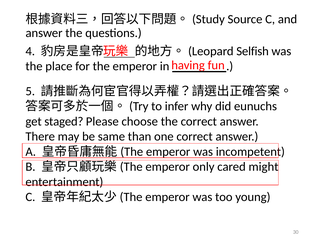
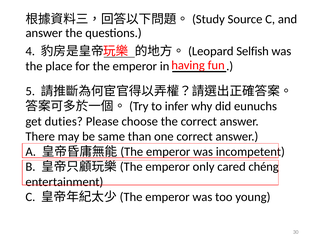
staged: staged -> duties
might: might -> chéng
